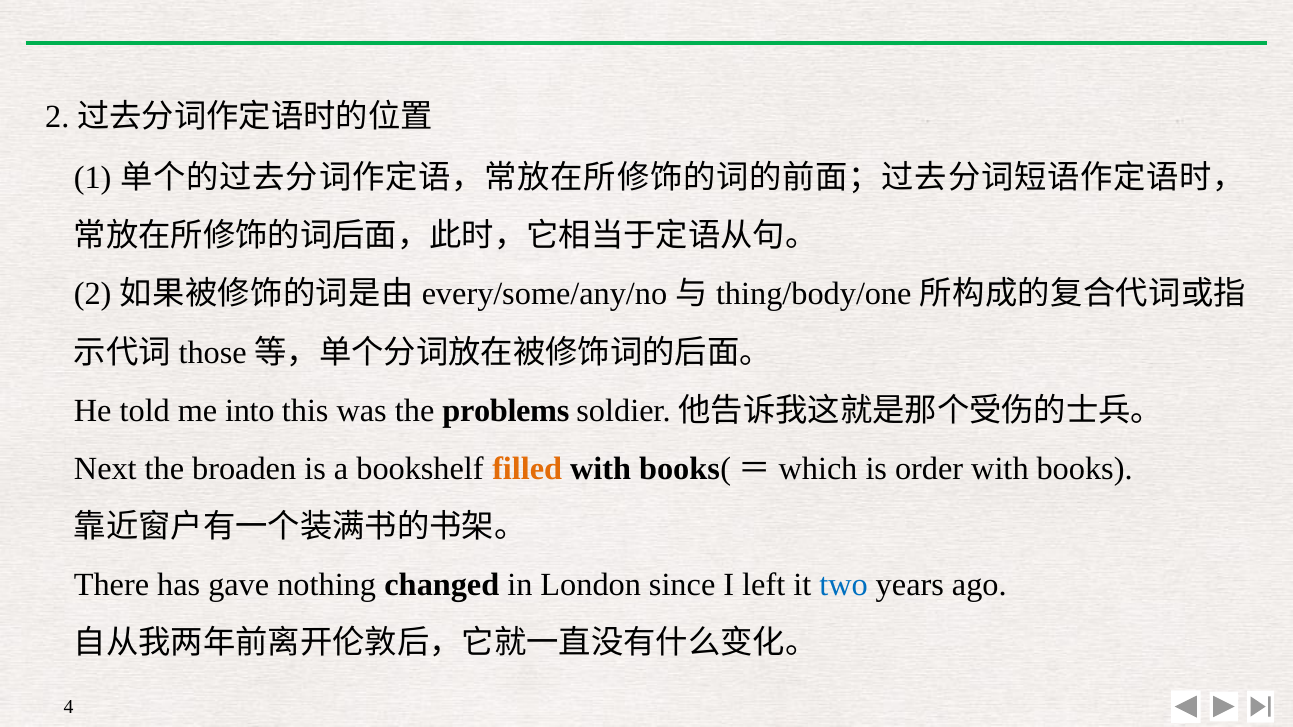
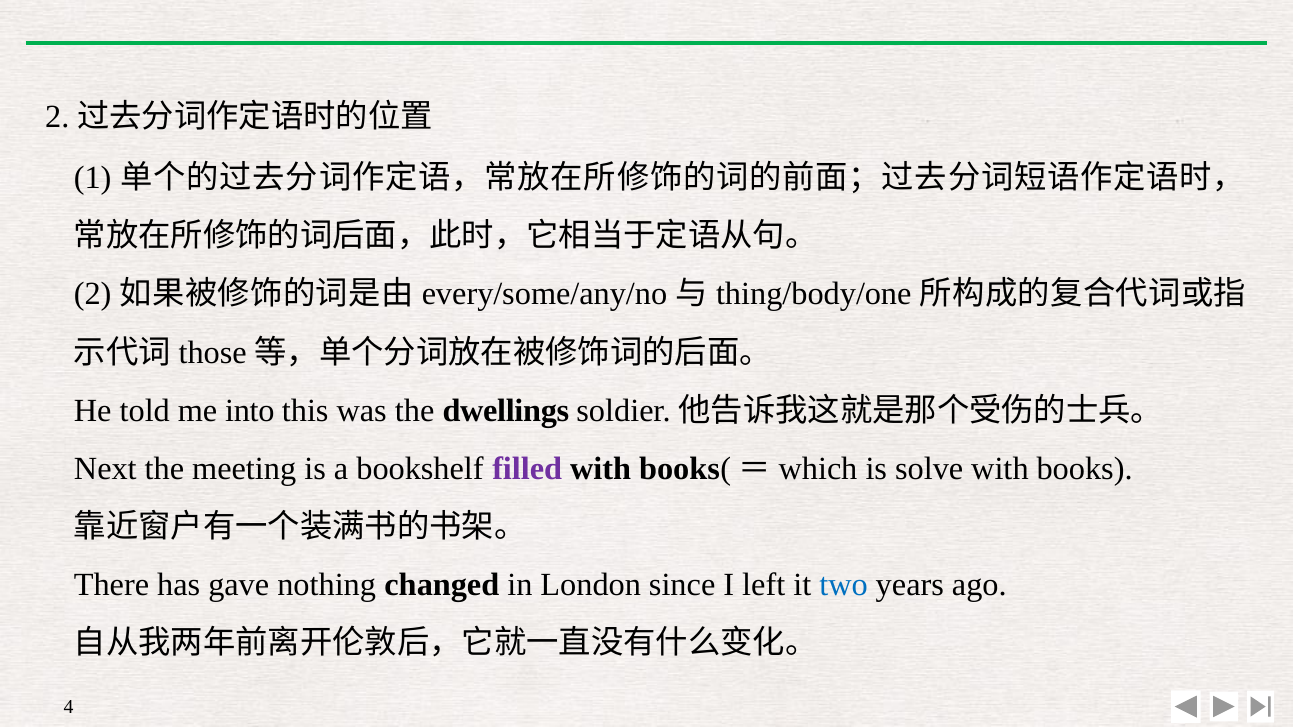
problems: problems -> dwellings
broaden: broaden -> meeting
filled colour: orange -> purple
order: order -> solve
